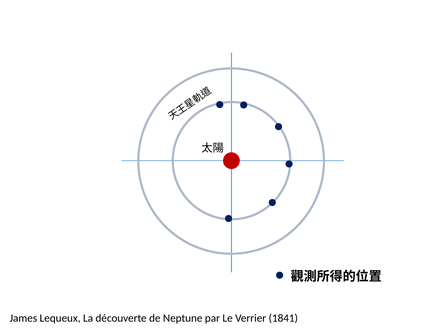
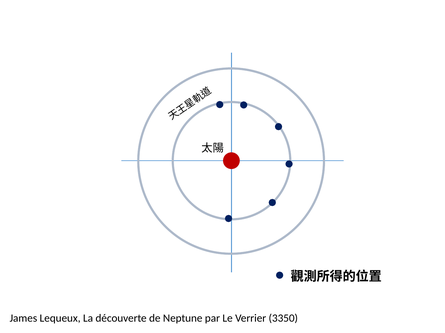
1841: 1841 -> 3350
